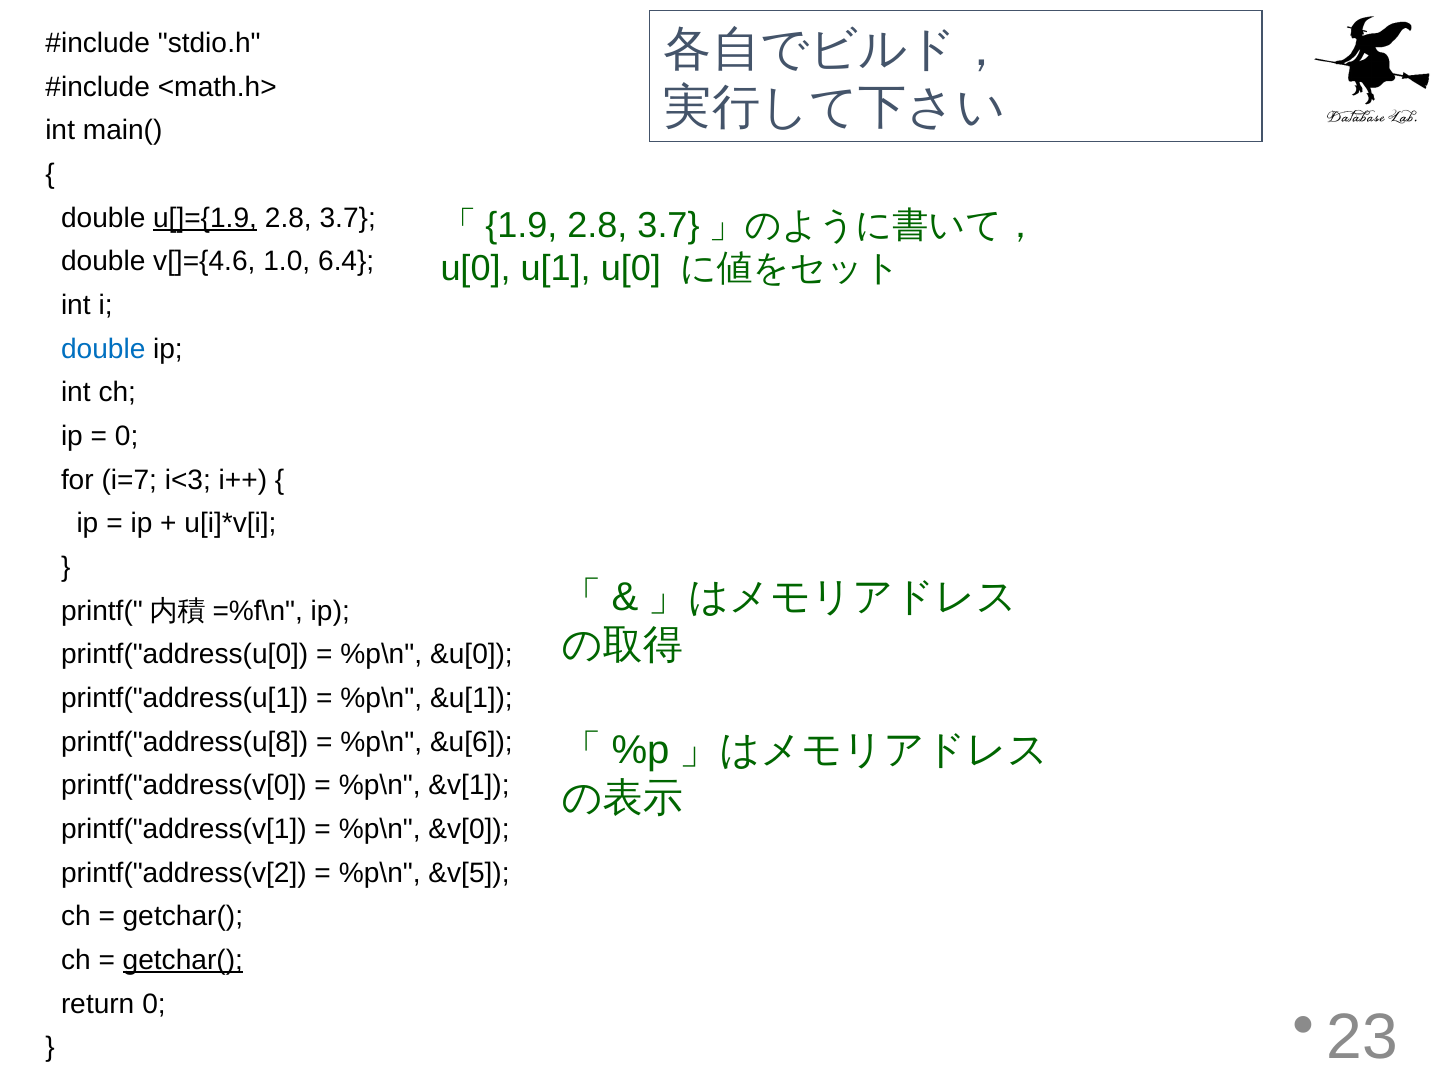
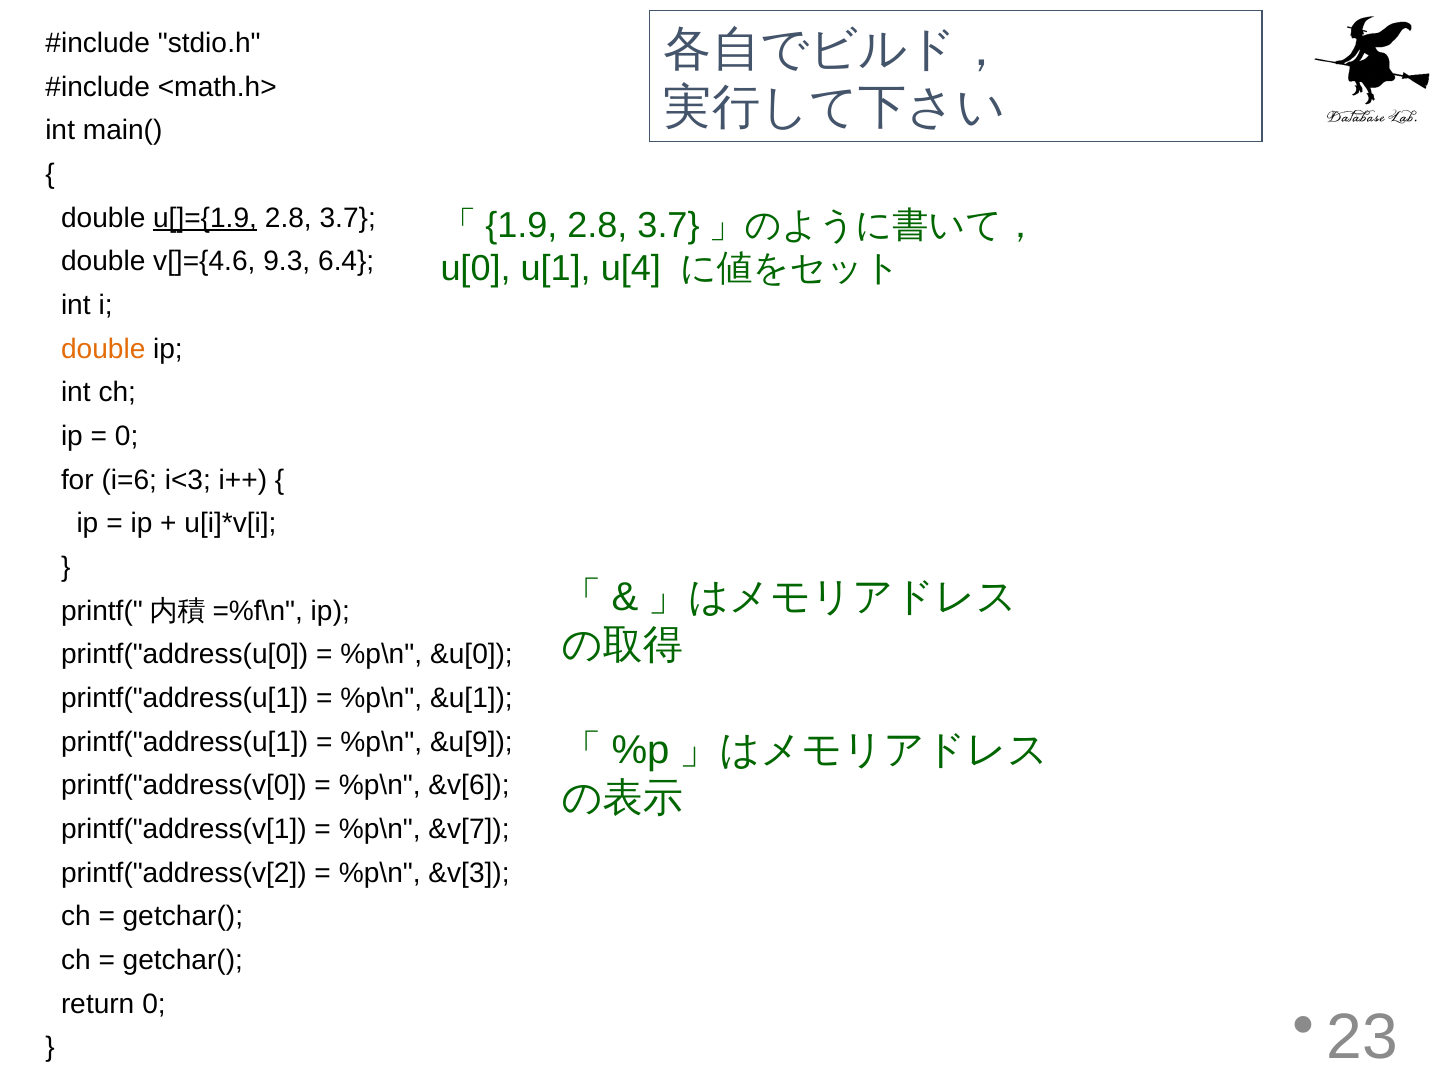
1.0: 1.0 -> 9.3
u[1 u[0: u[0 -> u[4
double at (103, 349) colour: blue -> orange
i=7: i=7 -> i=6
printf("address(u[8 at (185, 742): printf("address(u[8 -> printf("address(u[1
&u[6: &u[6 -> &u[9
&v[1: &v[1 -> &v[6
&v[0: &v[0 -> &v[7
&v[5: &v[5 -> &v[3
getchar( at (183, 960) underline: present -> none
